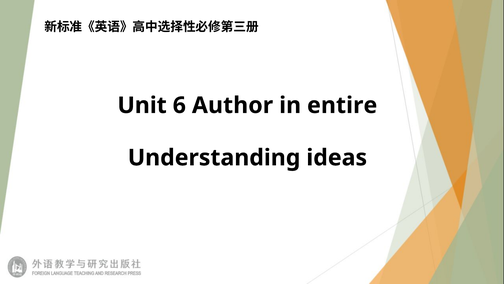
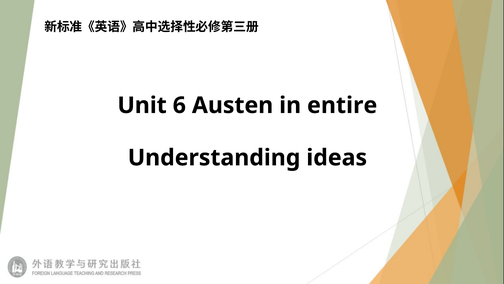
Author: Author -> Austen
